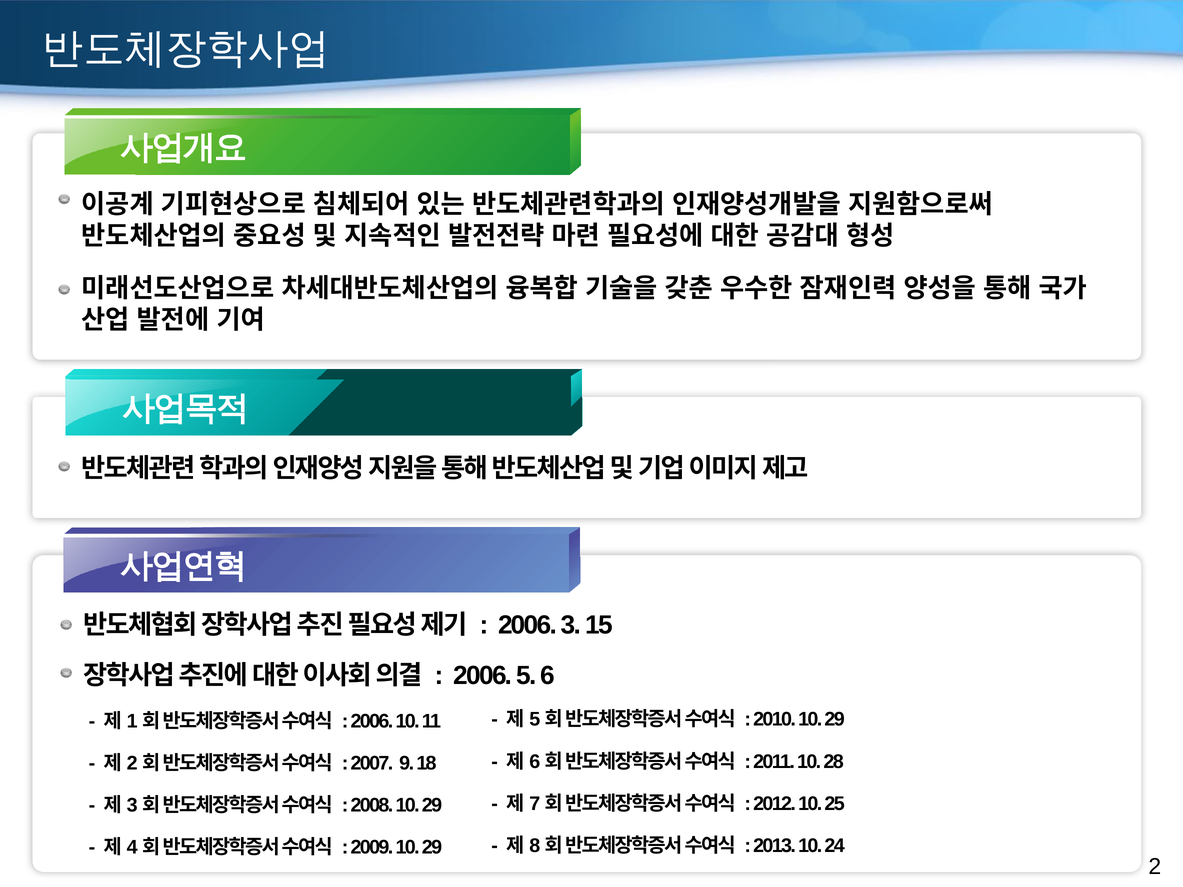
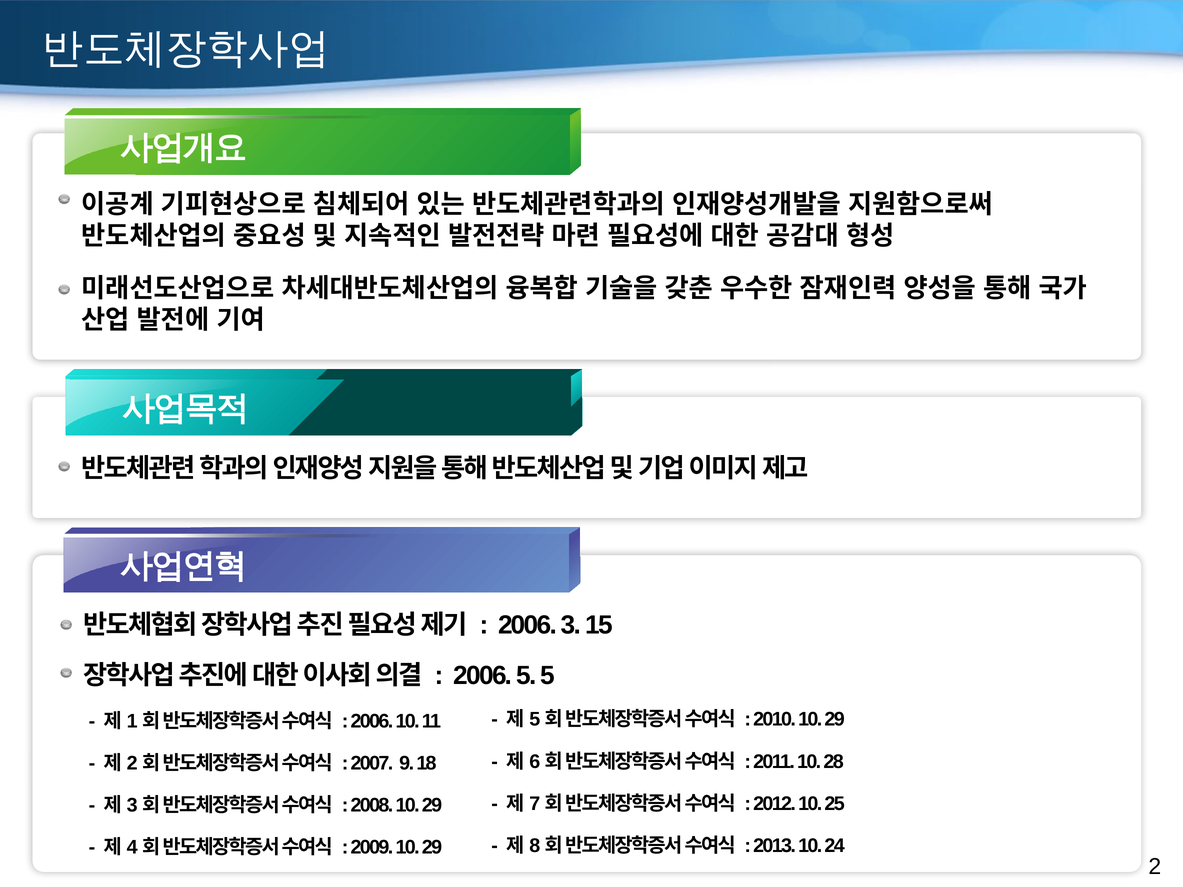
5 6: 6 -> 5
